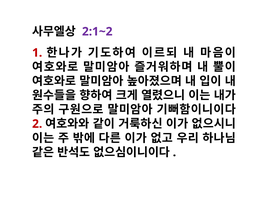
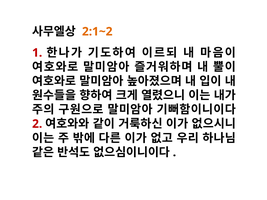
2:1~2 colour: purple -> orange
